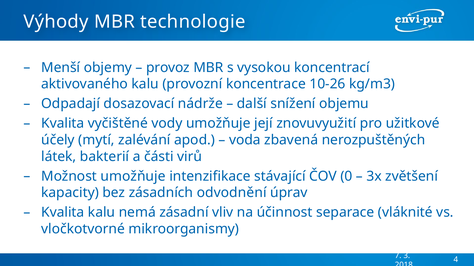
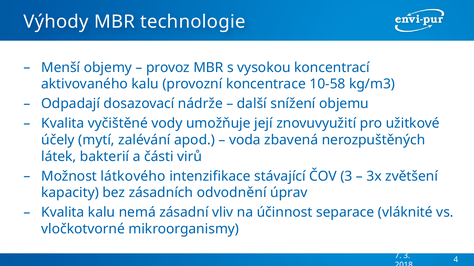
10-26: 10-26 -> 10-58
Možnost umožňuje: umožňuje -> látkového
ČOV 0: 0 -> 3
